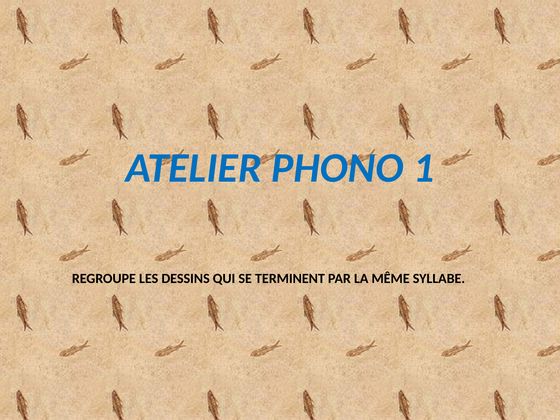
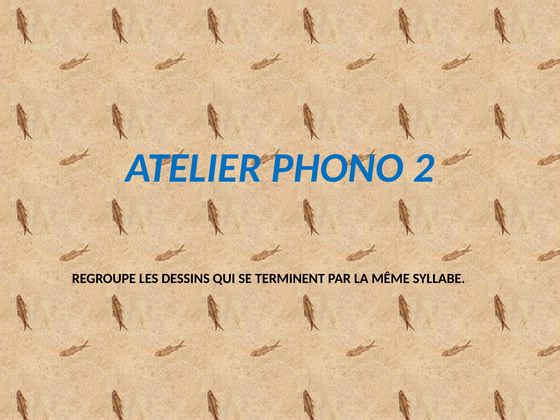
1: 1 -> 2
